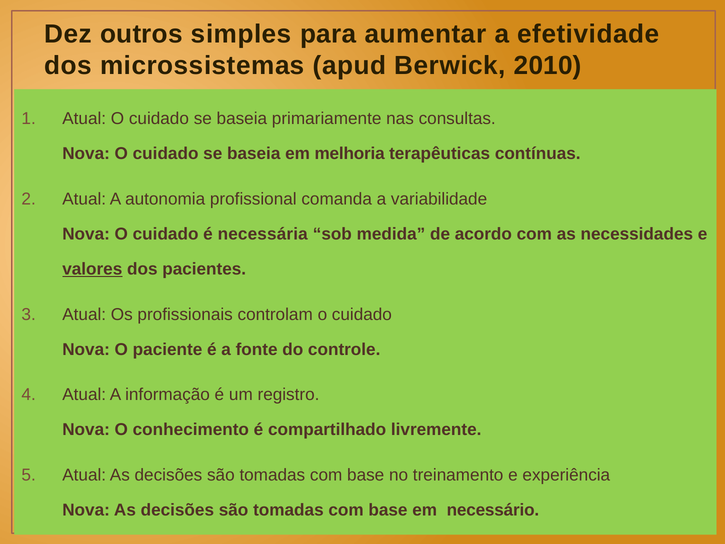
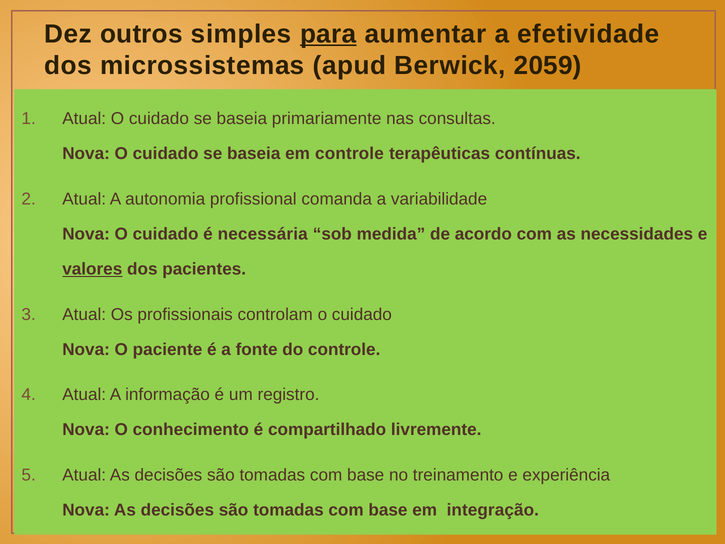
para underline: none -> present
2010: 2010 -> 2059
em melhoria: melhoria -> controle
necessário: necessário -> integração
